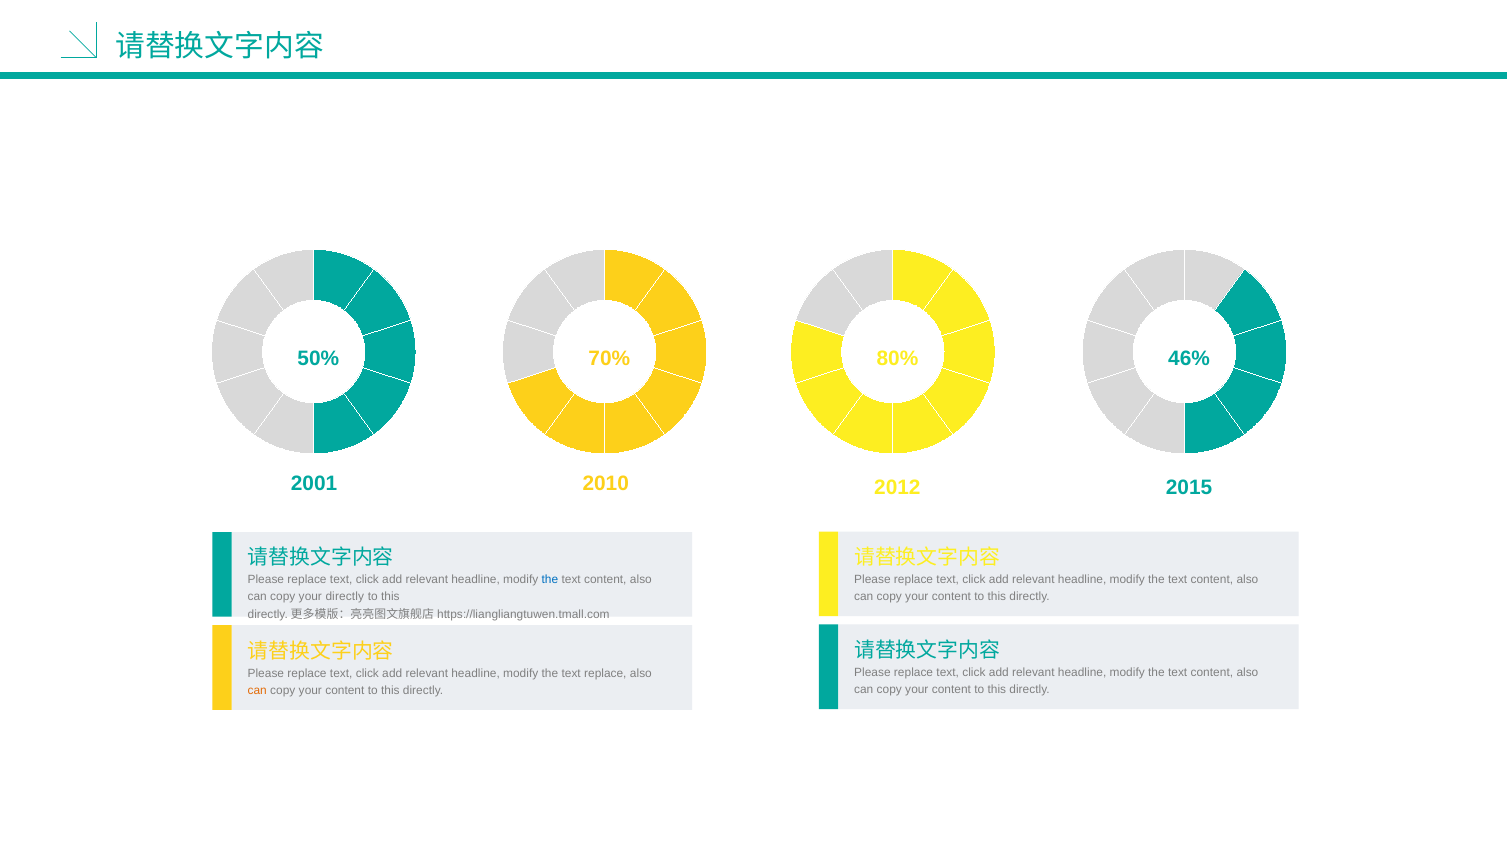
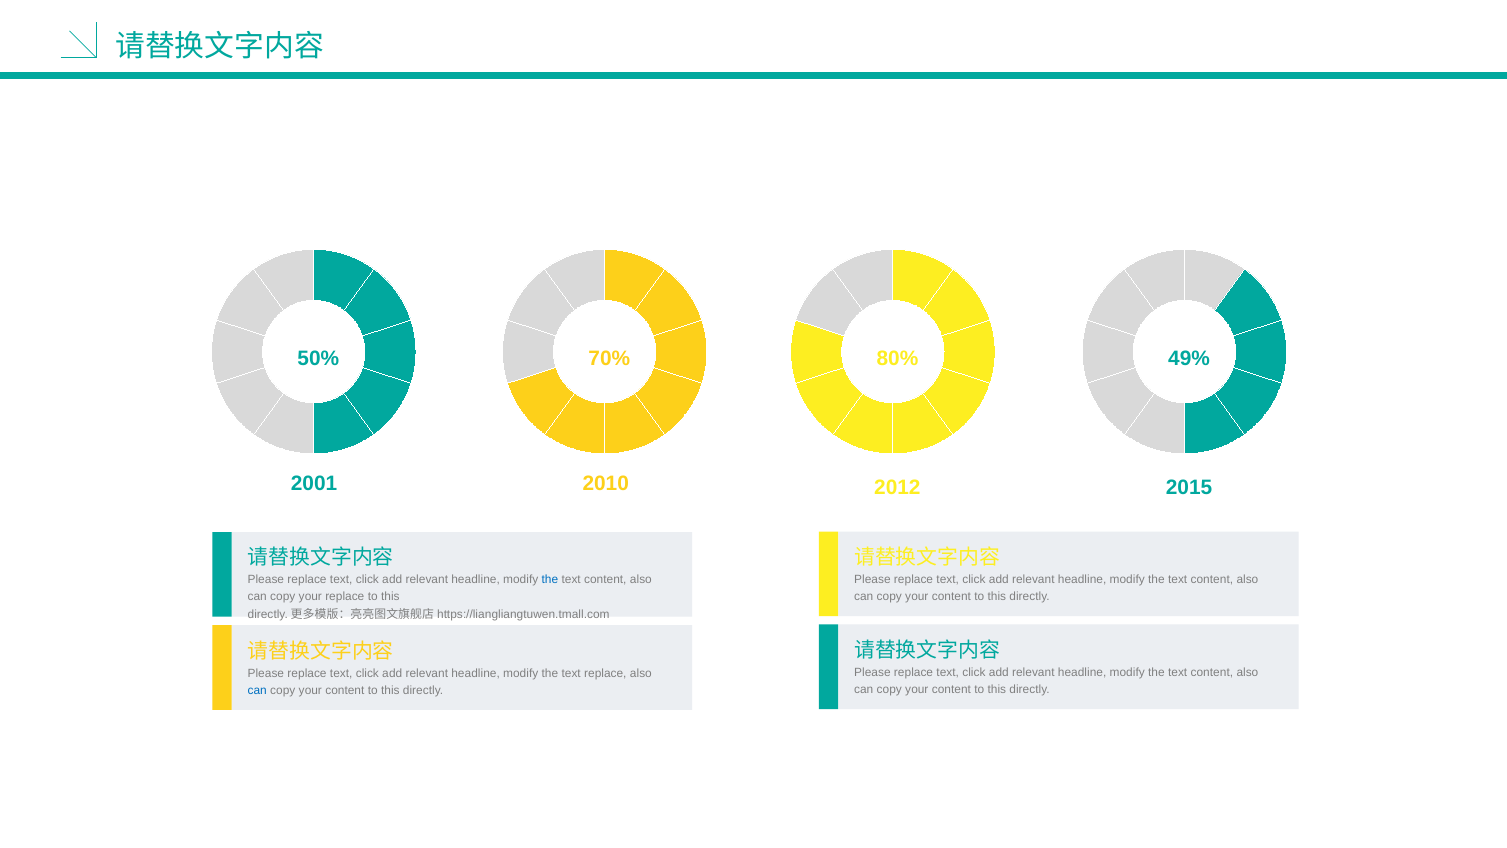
46%: 46% -> 49%
your directly: directly -> replace
can at (257, 690) colour: orange -> blue
